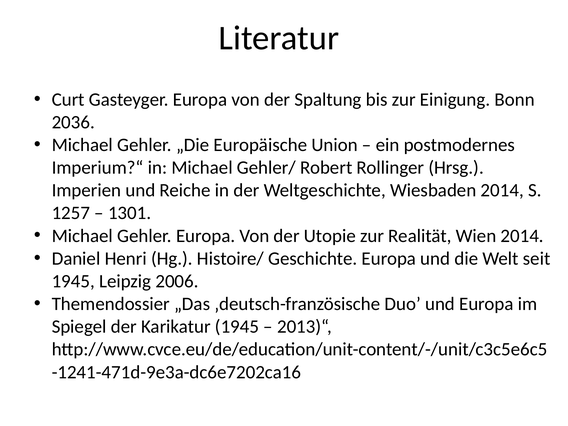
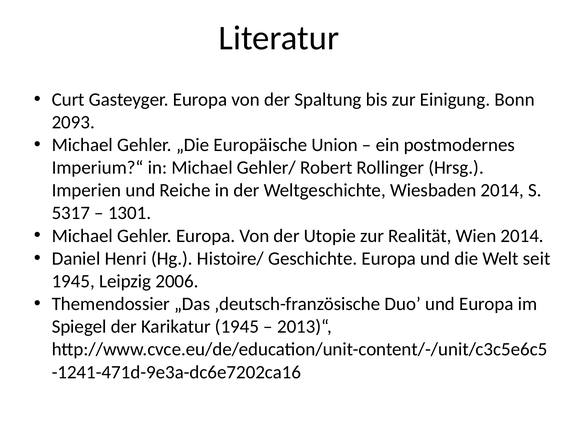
2036: 2036 -> 2093
1257: 1257 -> 5317
